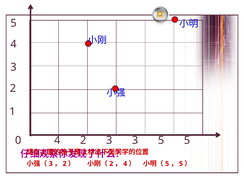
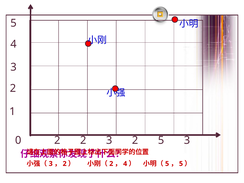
0 4: 4 -> 2
3 3: 3 -> 2
5 5: 5 -> 3
